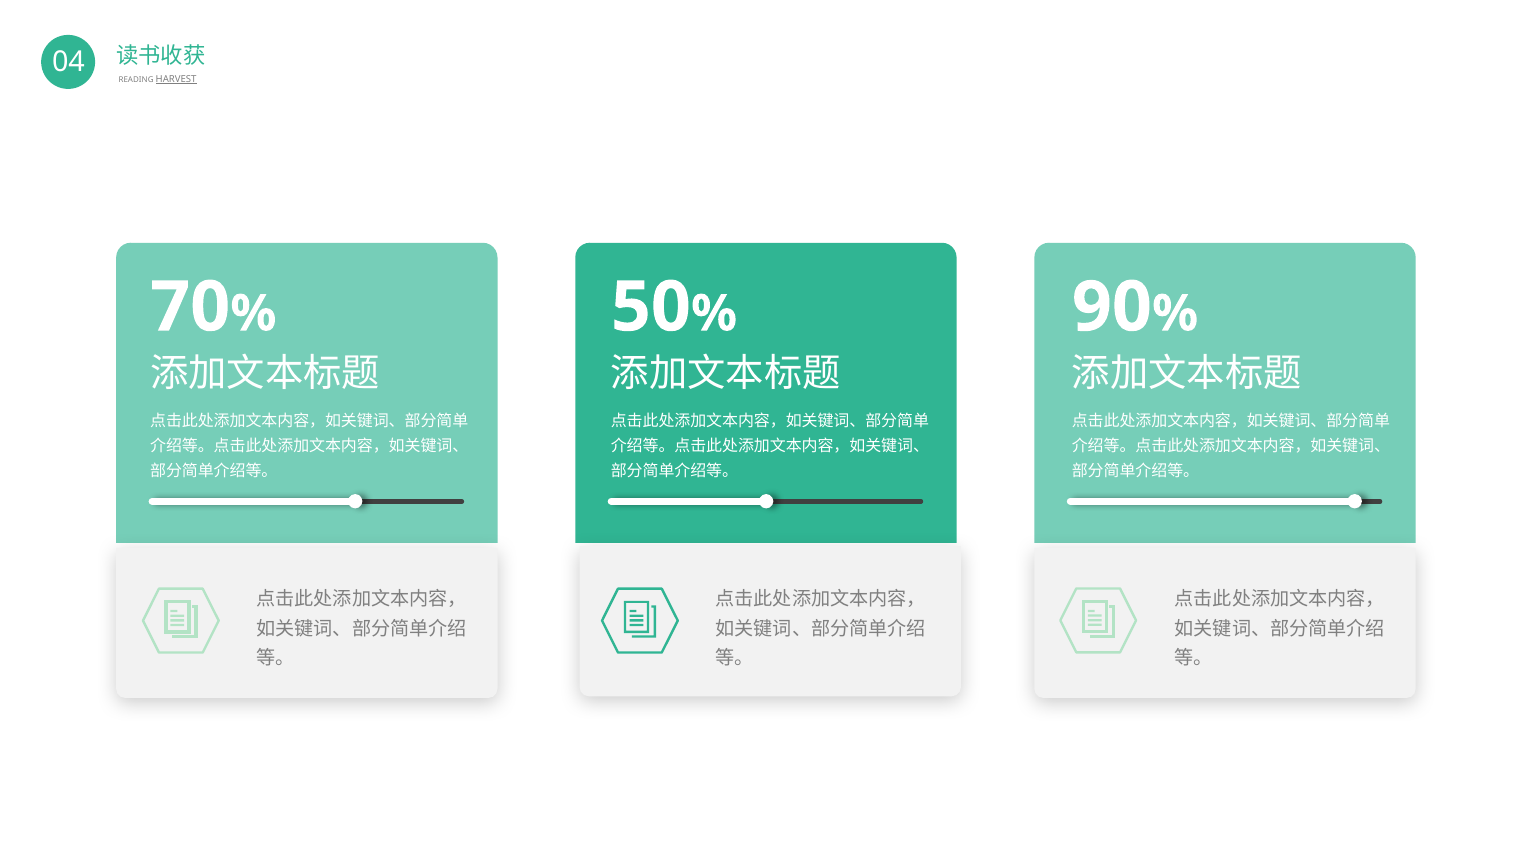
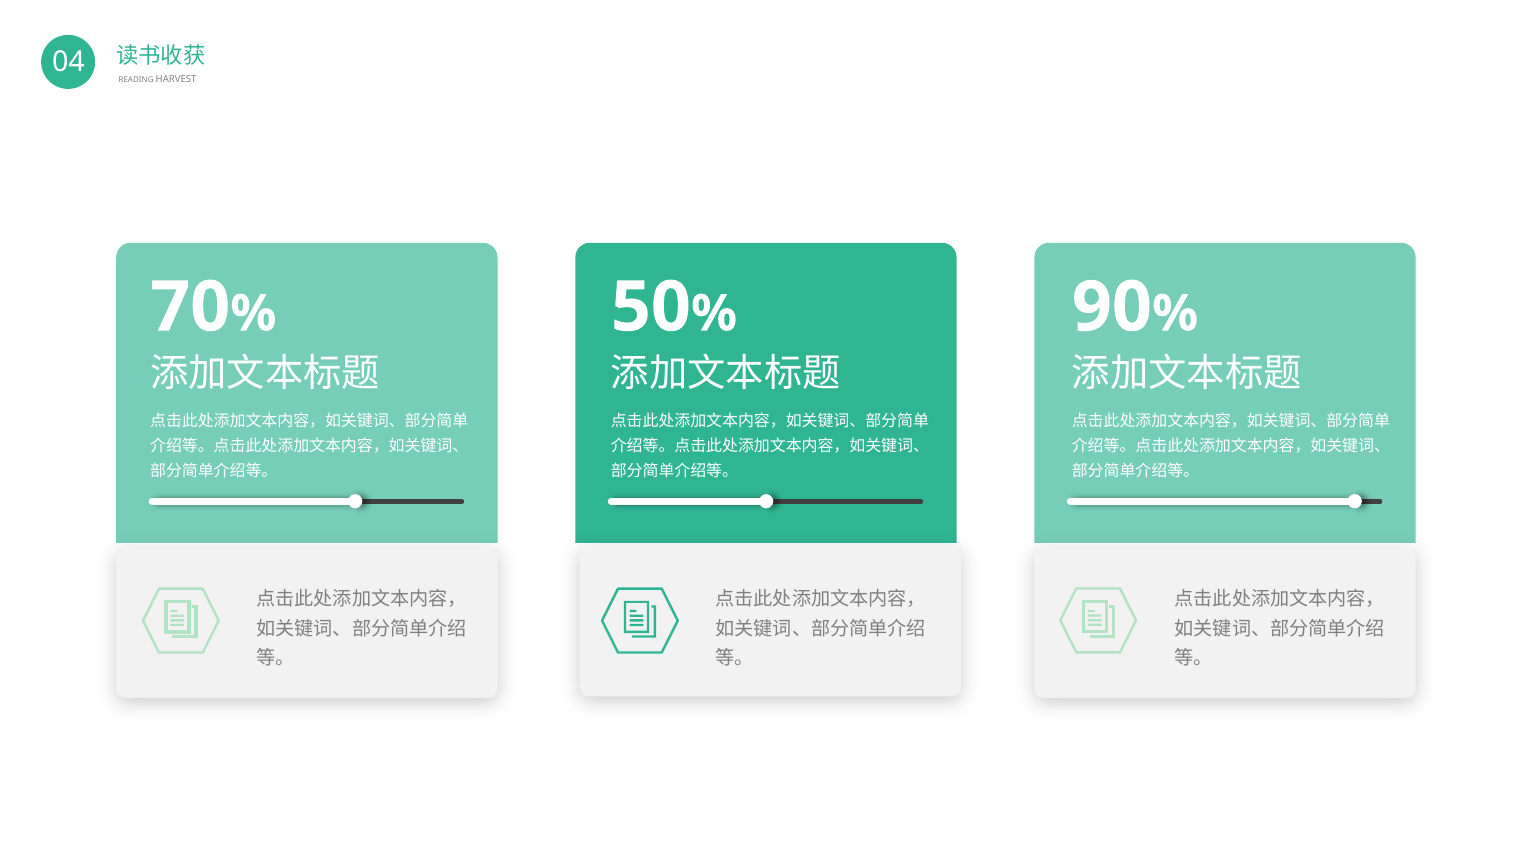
HARVEST underline: present -> none
